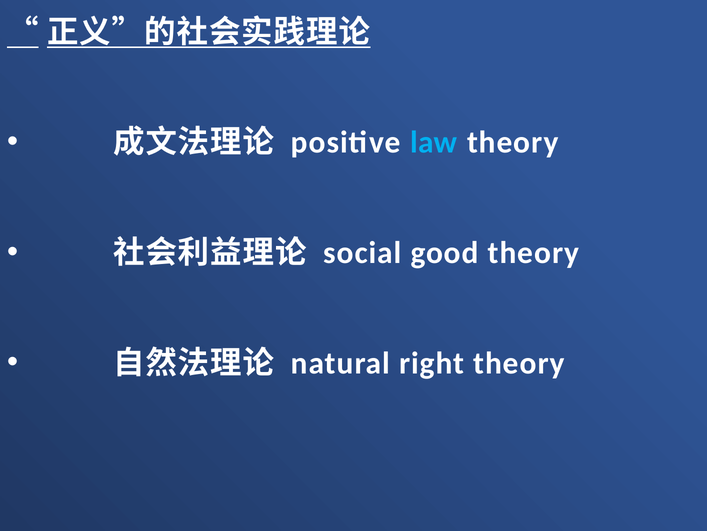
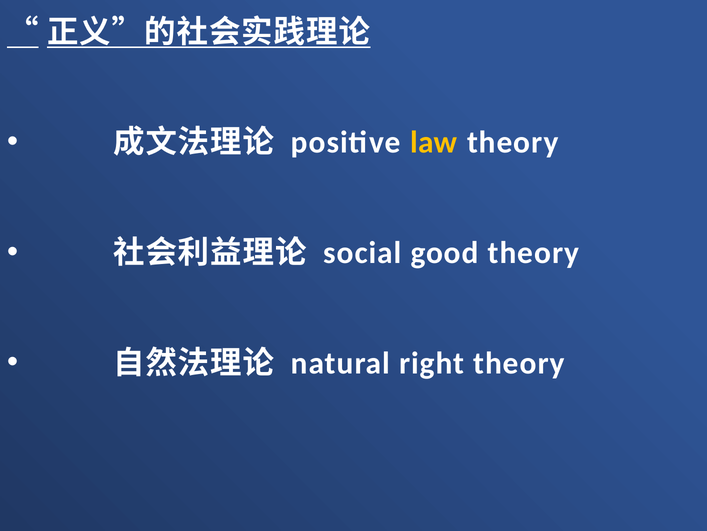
law colour: light blue -> yellow
